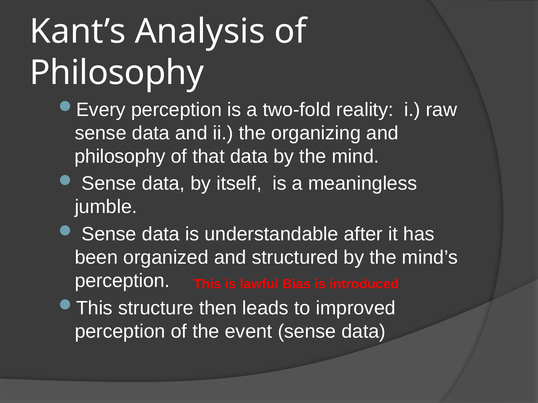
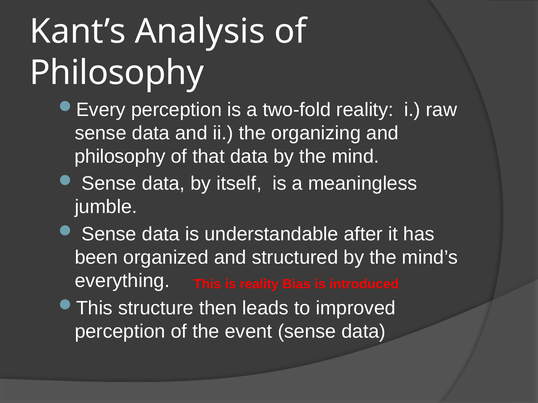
perception at (122, 281): perception -> everything
is lawful: lawful -> reality
